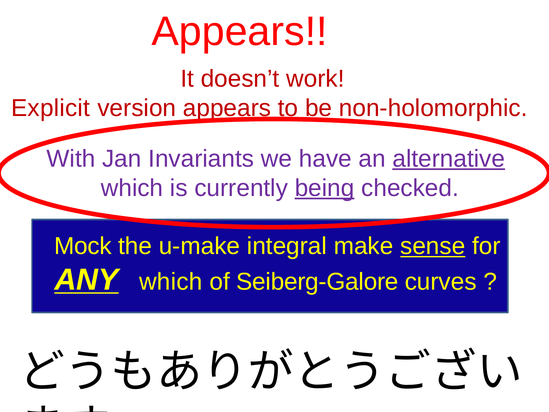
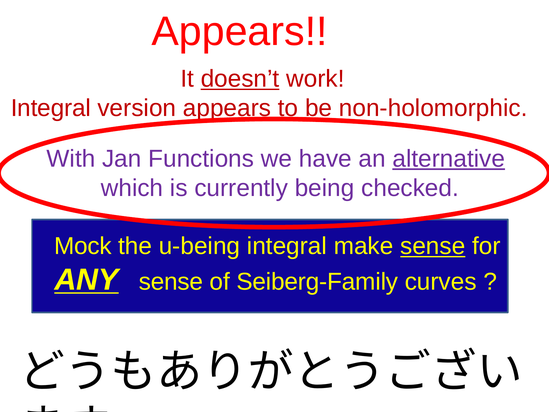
doesn’t underline: none -> present
Explicit at (51, 108): Explicit -> Integral
Invariants: Invariants -> Functions
being underline: present -> none
u-make: u-make -> u-being
ANY which: which -> sense
Seiberg-Galore: Seiberg-Galore -> Seiberg-Family
